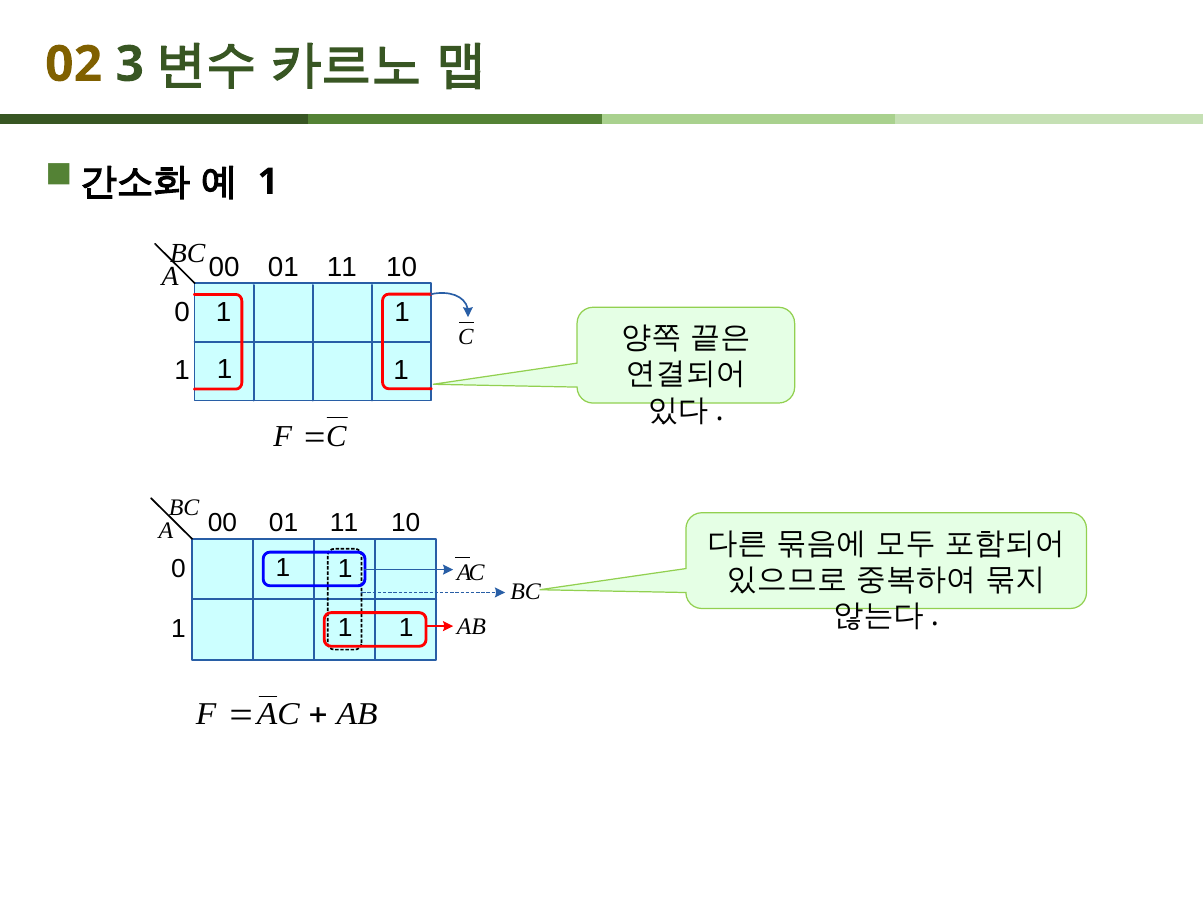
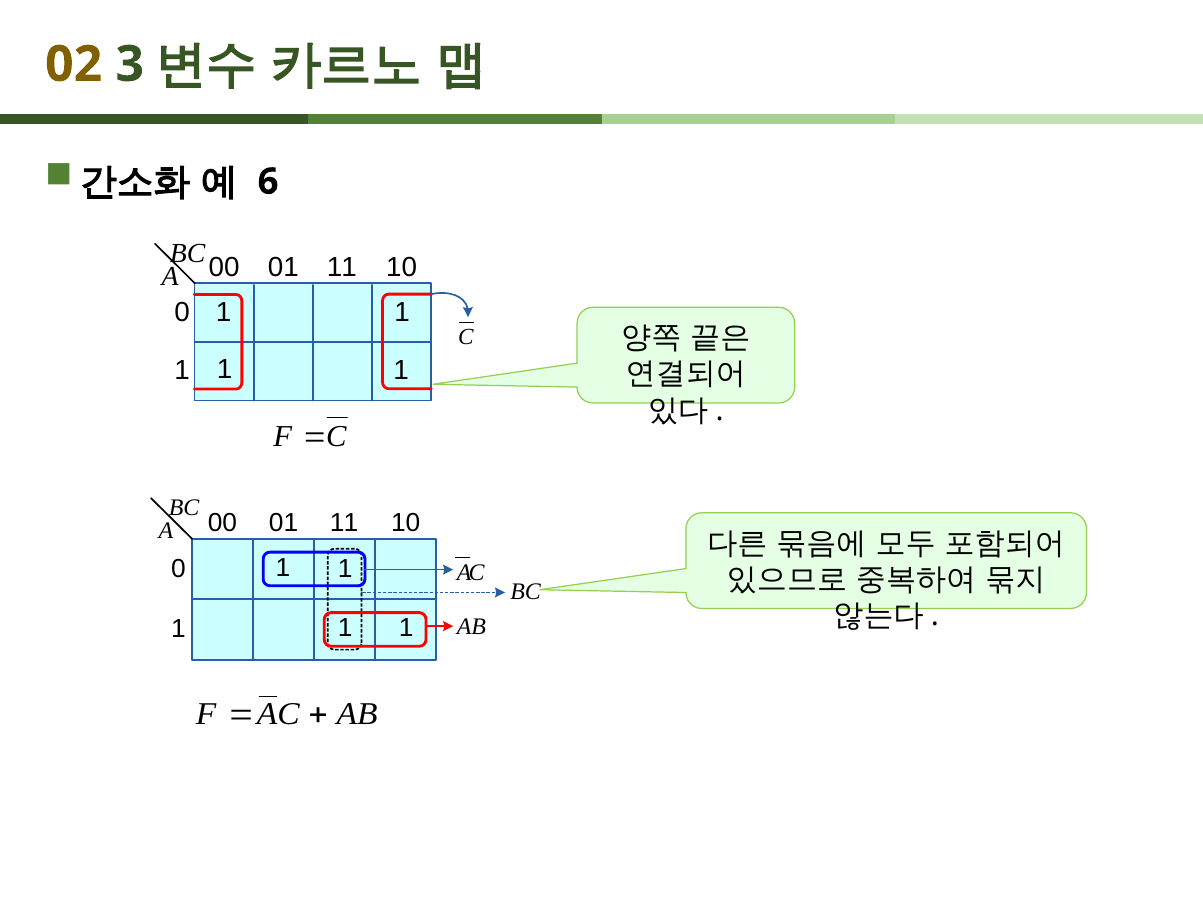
1 at (268, 182): 1 -> 6
